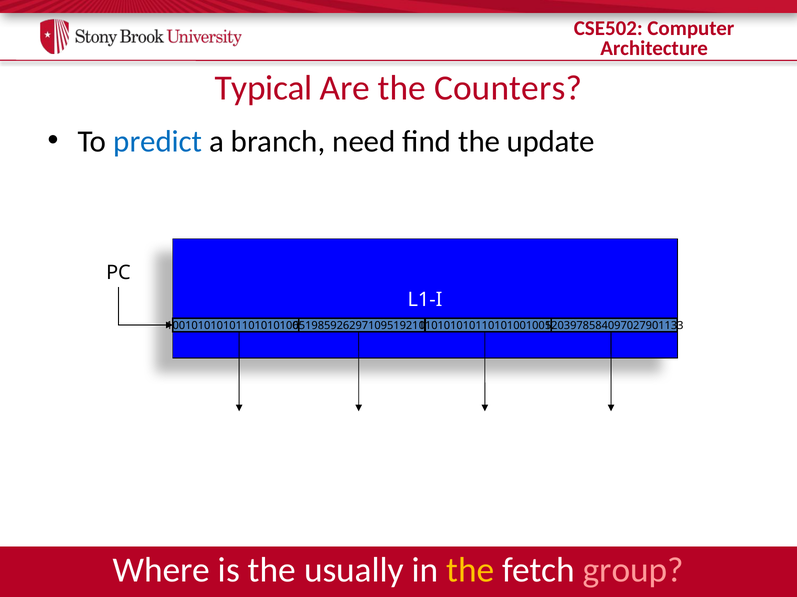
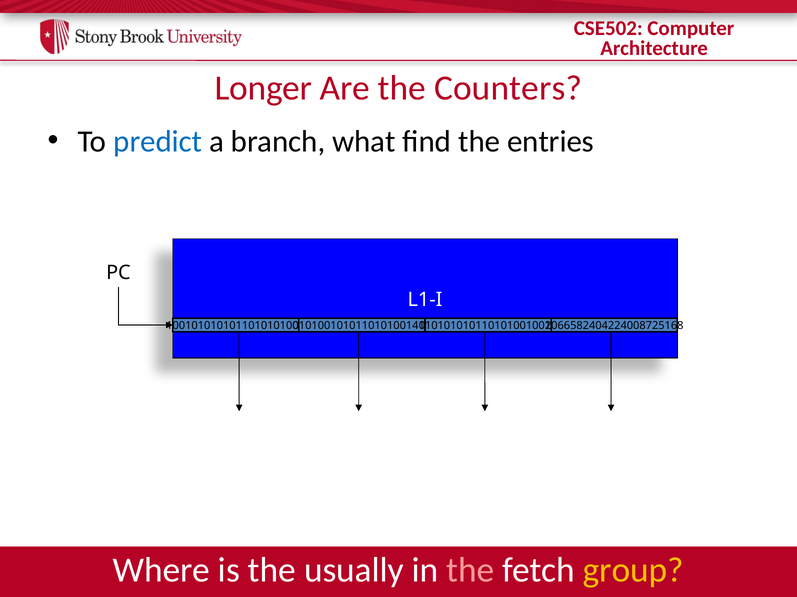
Typical: Typical -> Longer
need: need -> what
update: update -> entries
6519859262971095192118: 6519859262971095192118 -> 0101001010110101001410
5203978584097027901133: 5203978584097027901133 -> 2066582404224008725168
the at (470, 571) colour: yellow -> pink
group colour: pink -> yellow
